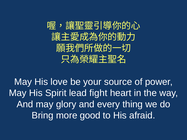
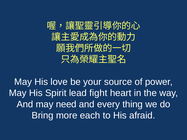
glory: glory -> need
good: good -> each
